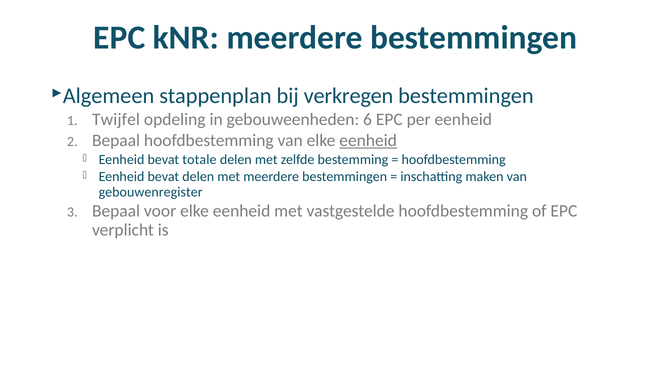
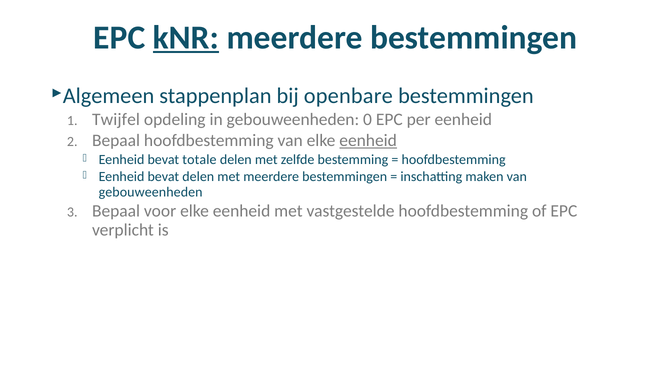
kNR underline: none -> present
verkregen: verkregen -> openbare
6: 6 -> 0
gebouwenregister at (151, 192): gebouwenregister -> gebouweenheden
